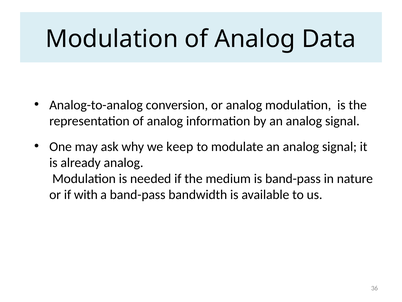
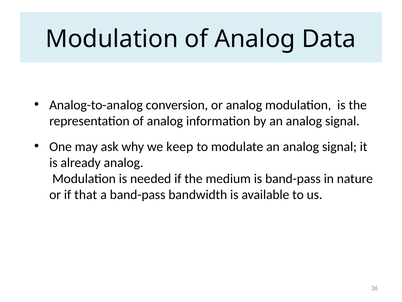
with: with -> that
